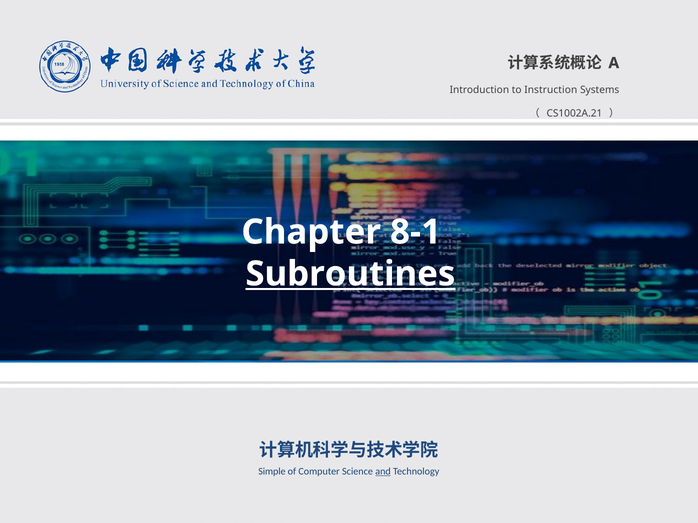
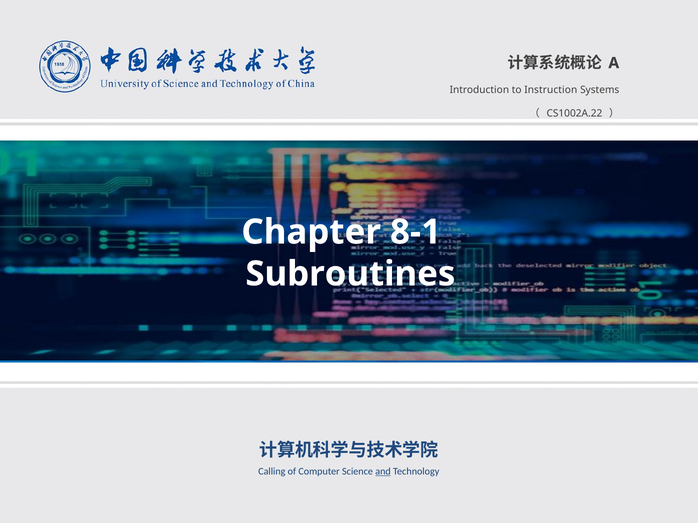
CS1002A.21: CS1002A.21 -> CS1002A.22
Subroutines underline: present -> none
Simple: Simple -> Calling
